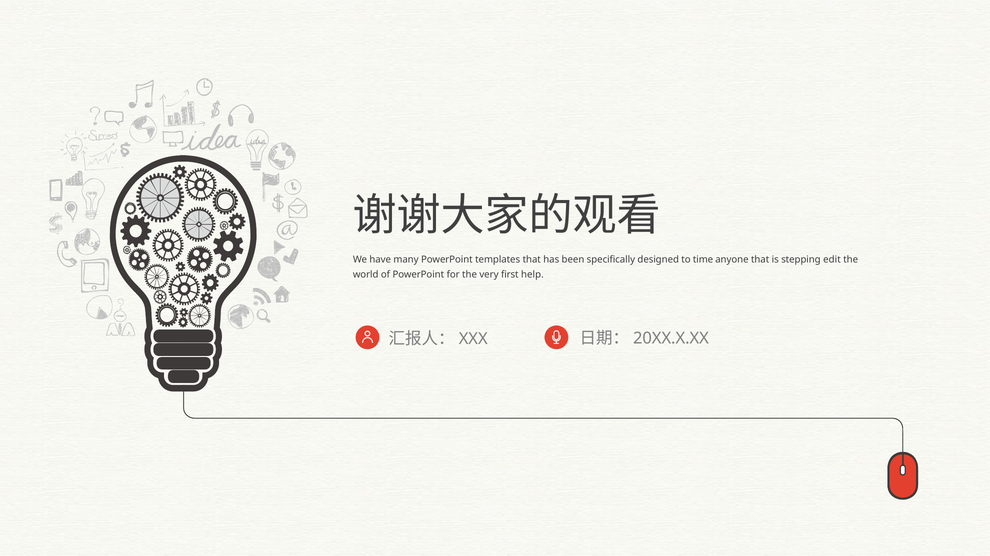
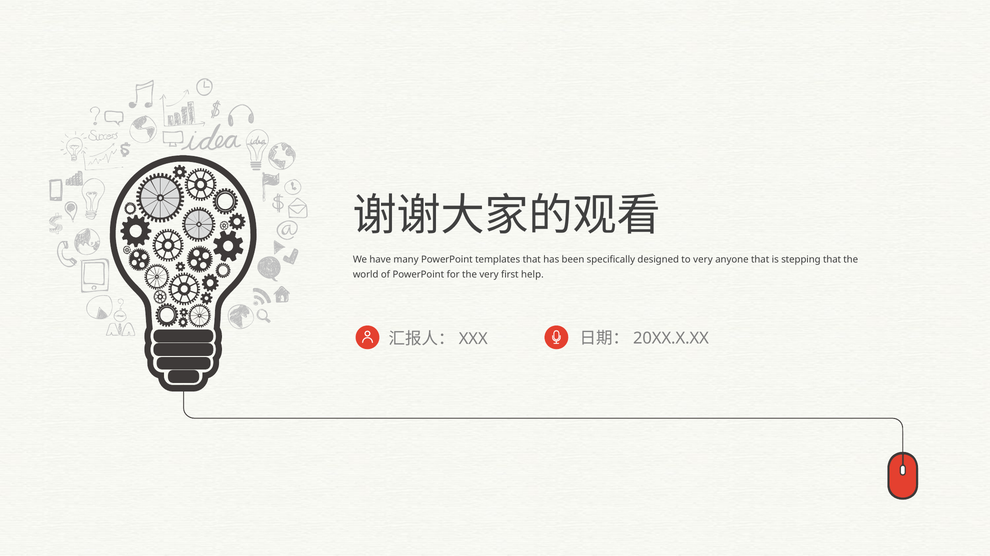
to time: time -> very
stepping edit: edit -> that
